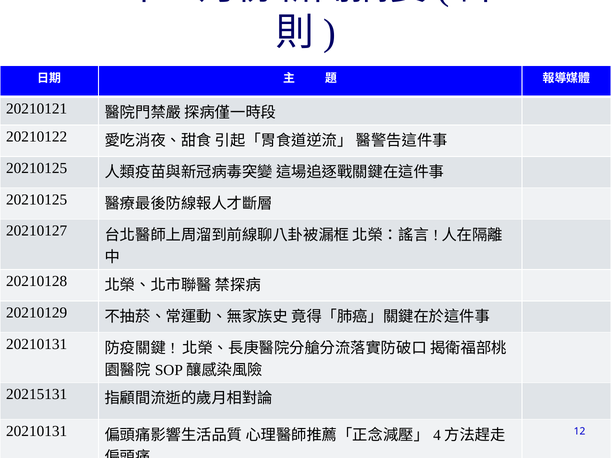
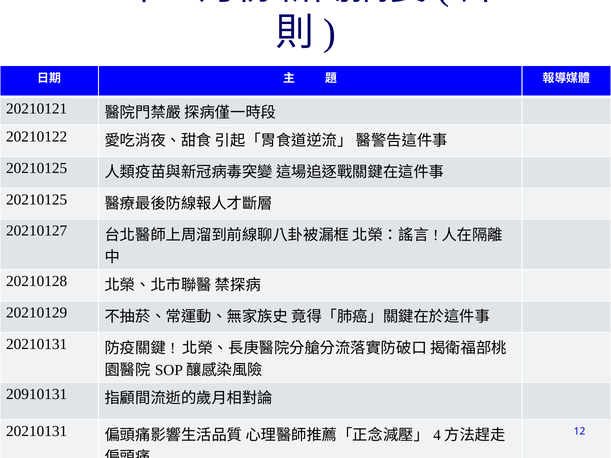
20215131: 20215131 -> 20910131
